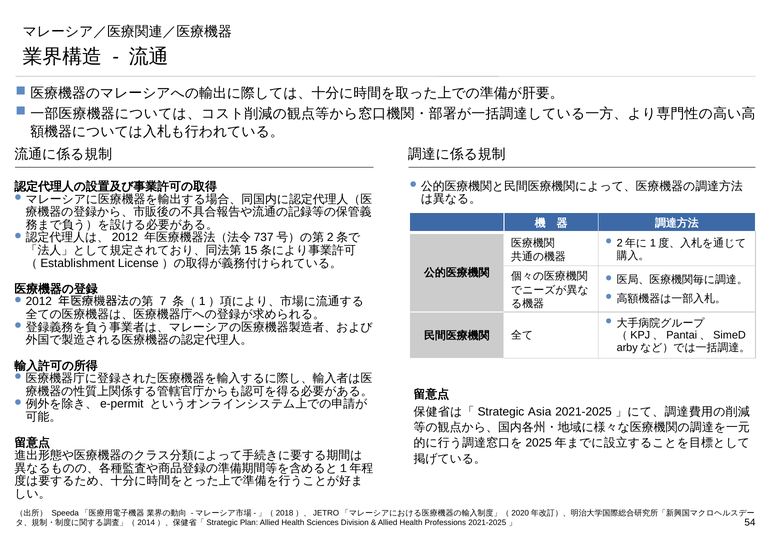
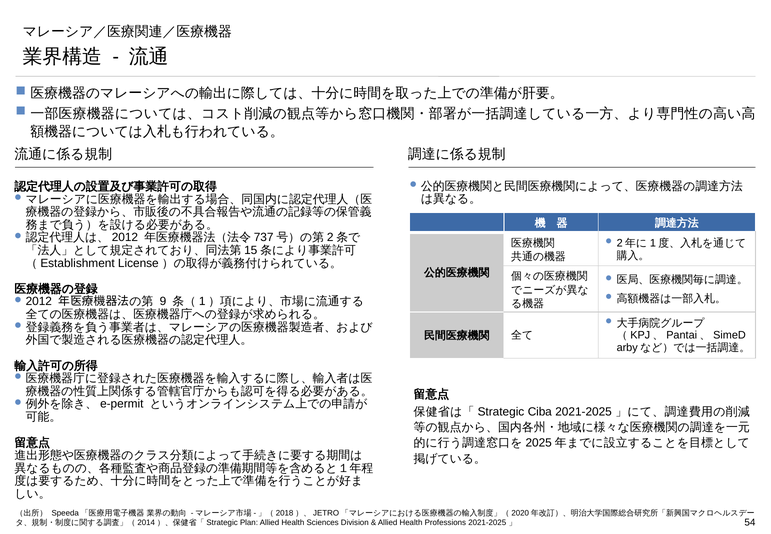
7: 7 -> 9
Asia: Asia -> Ciba
